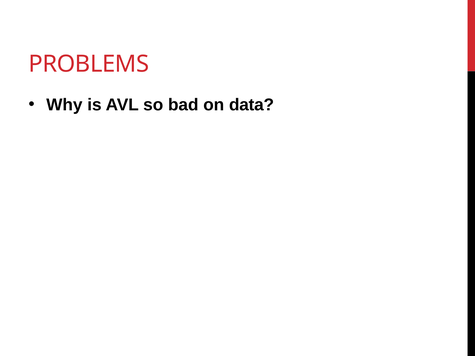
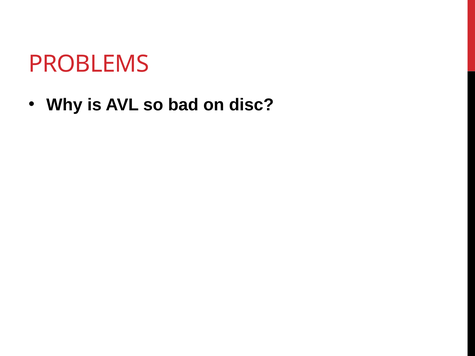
data: data -> disc
